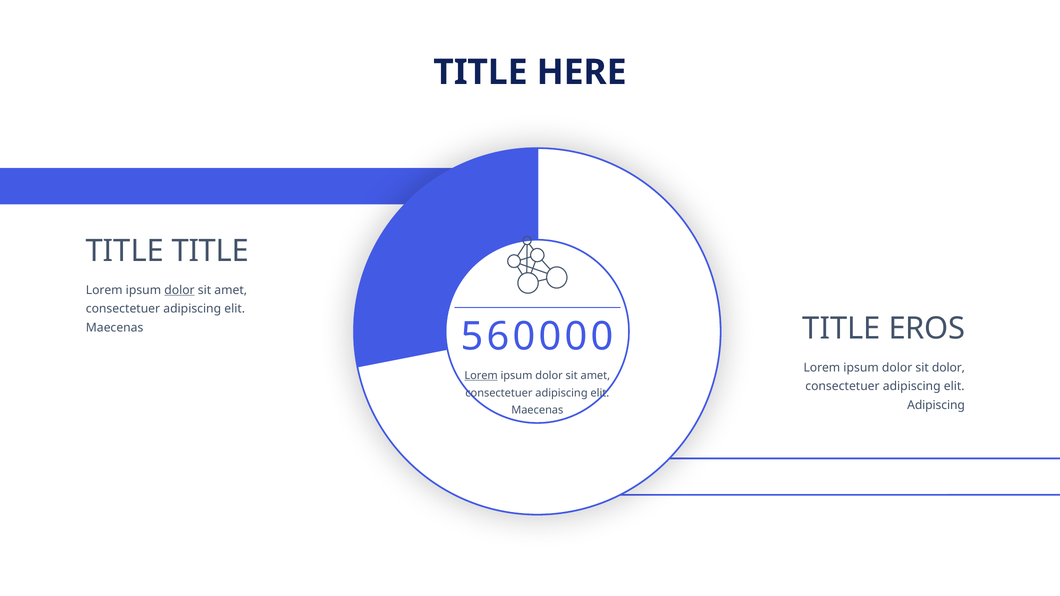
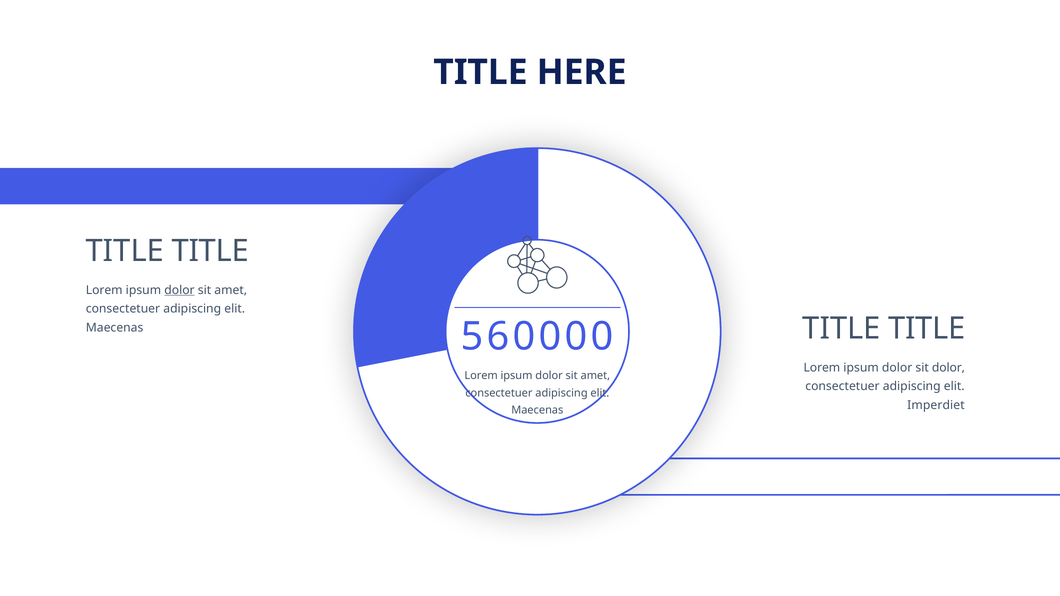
EROS at (927, 329): EROS -> TITLE
Lorem at (481, 376) underline: present -> none
Adipiscing at (936, 406): Adipiscing -> Imperdiet
